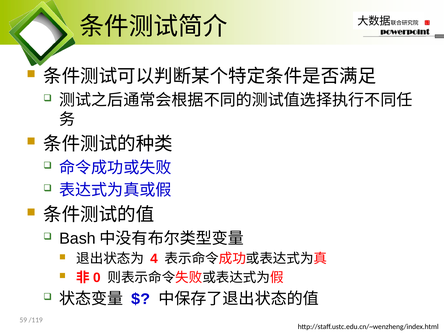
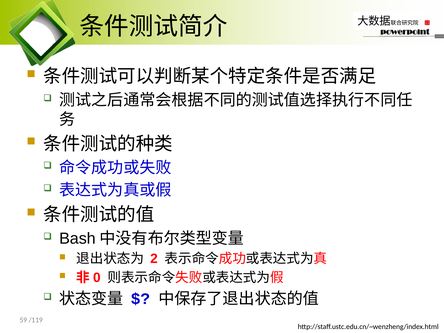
4: 4 -> 2
